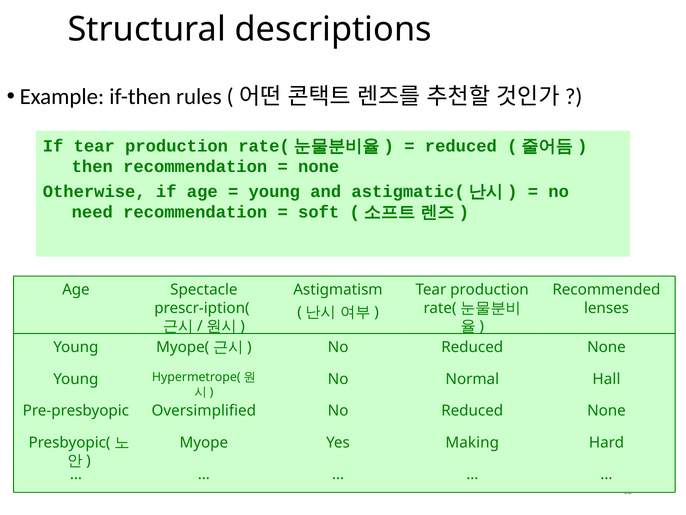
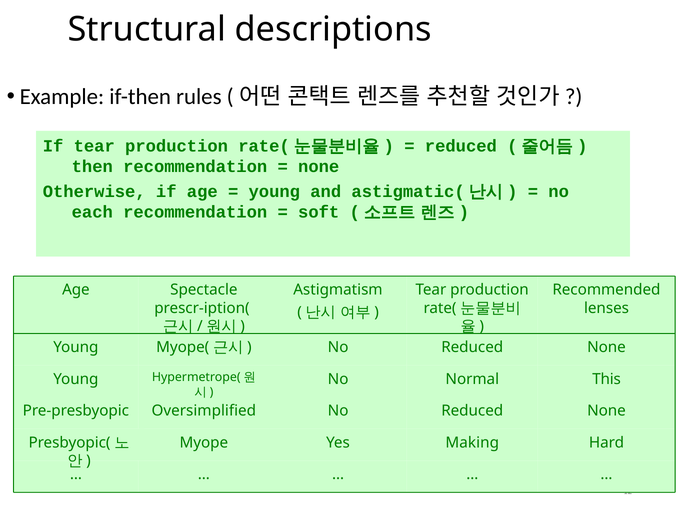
need: need -> each
Hall: Hall -> This
